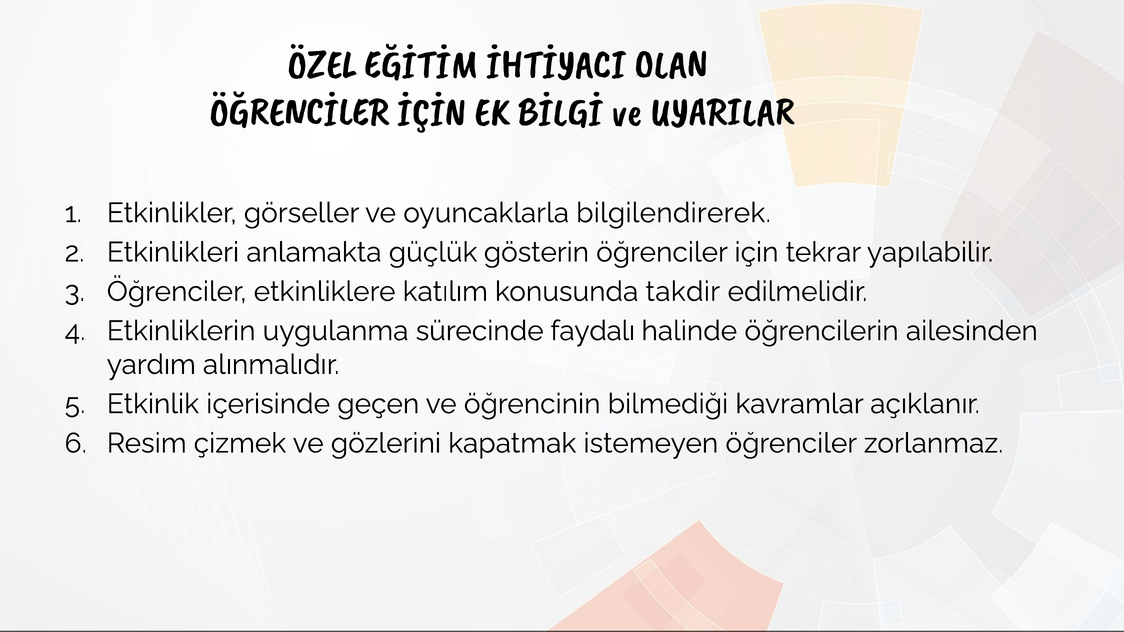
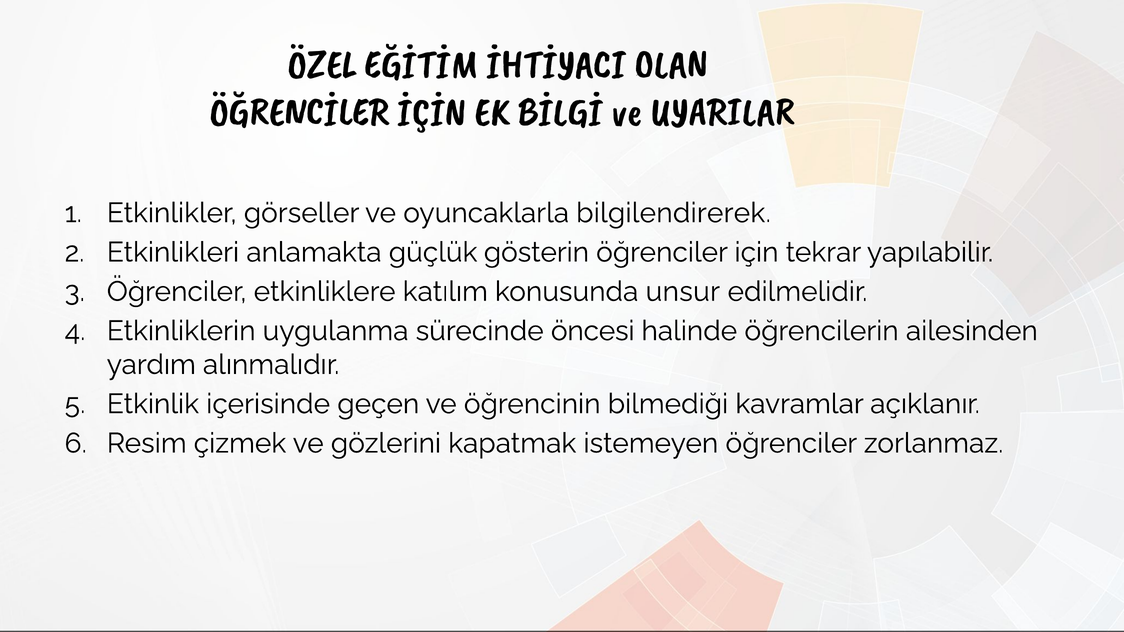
takdir: takdir -> unsur
faydalı: faydalı -> öncesi
